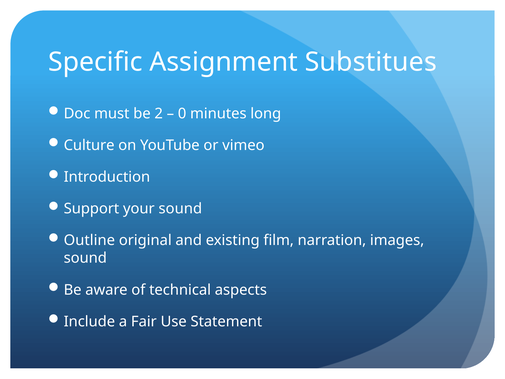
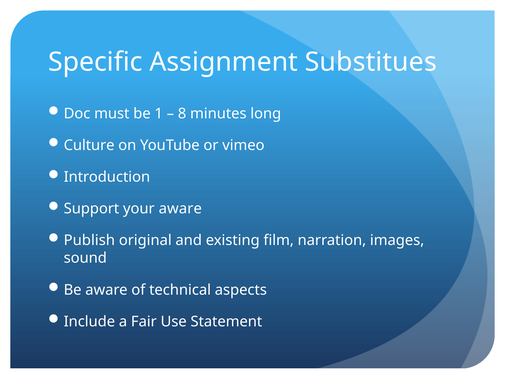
2: 2 -> 1
0: 0 -> 8
your sound: sound -> aware
Outline: Outline -> Publish
